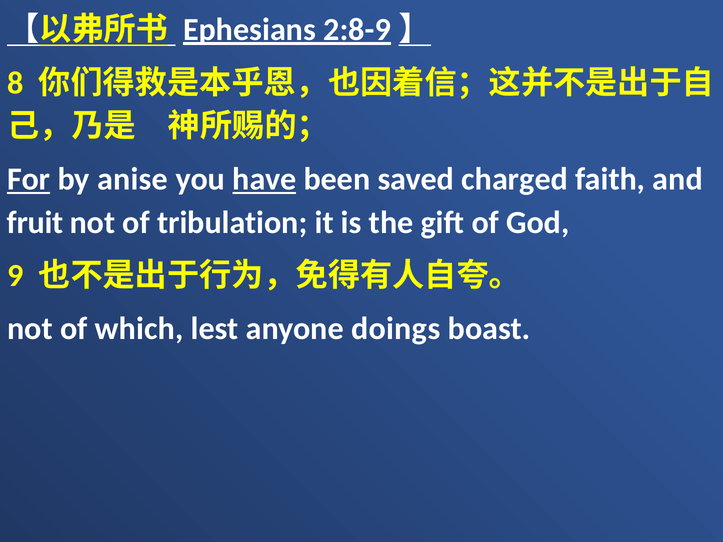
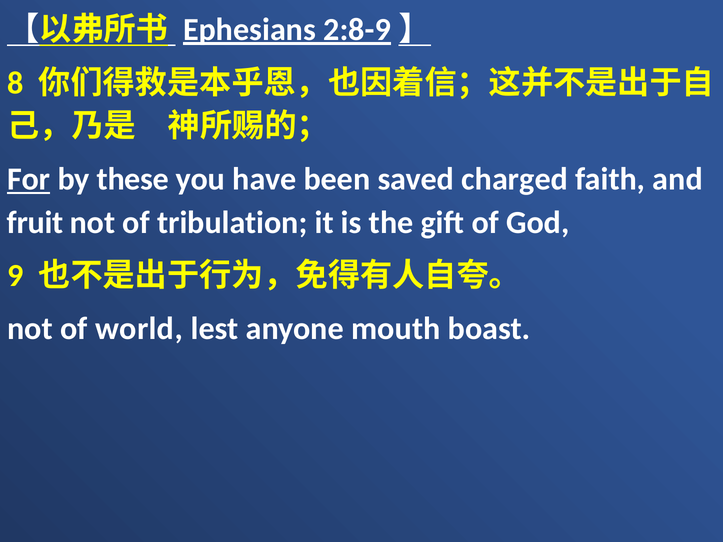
anise: anise -> these
have underline: present -> none
which: which -> world
doings: doings -> mouth
